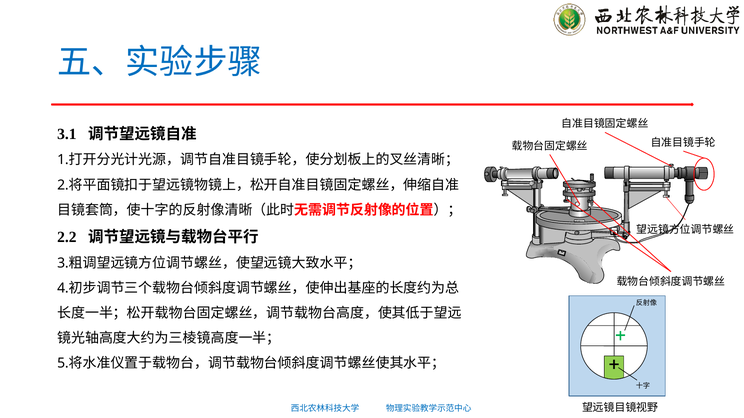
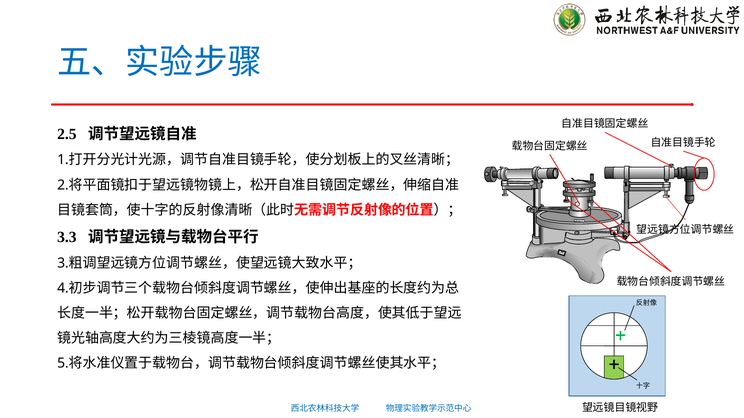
3.1: 3.1 -> 2.5
2.2: 2.2 -> 3.3
